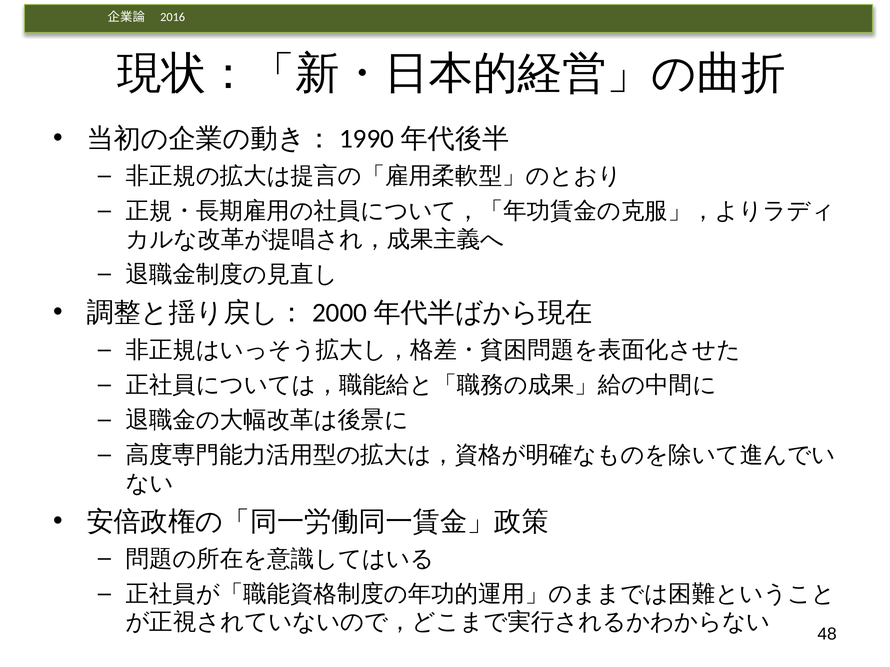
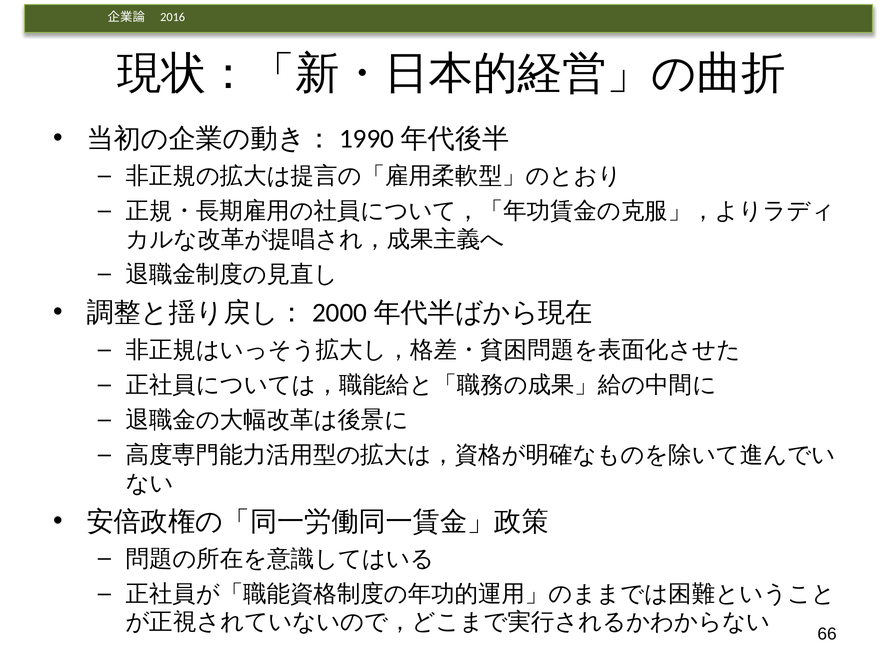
48: 48 -> 66
